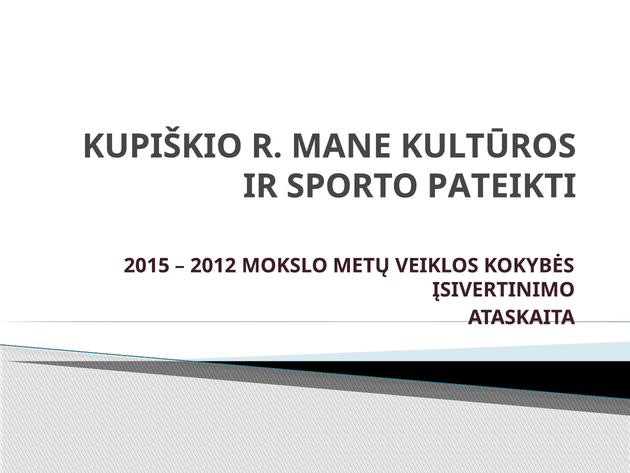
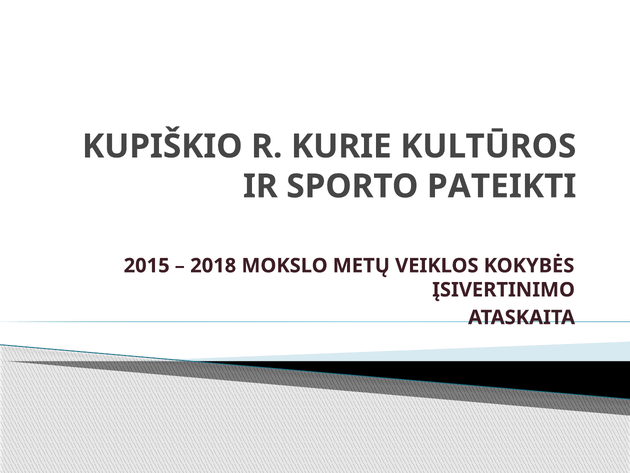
MANE: MANE -> KURIE
2012: 2012 -> 2018
